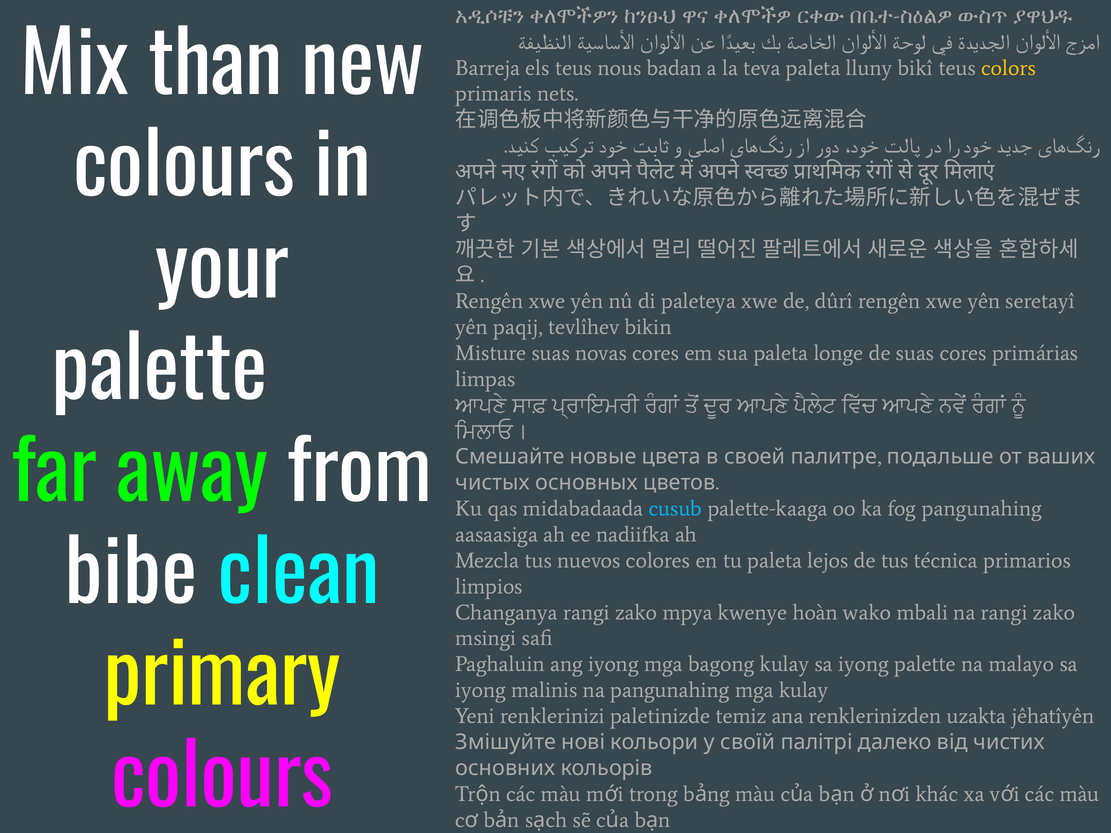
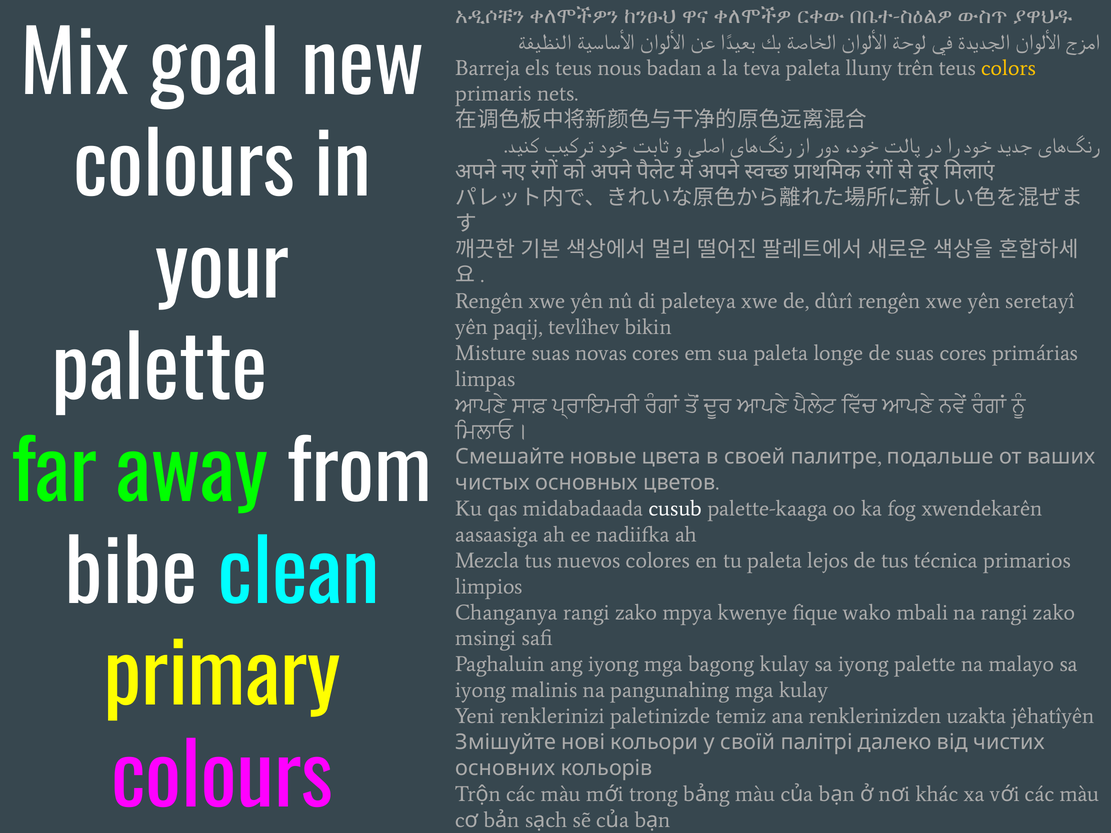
than: than -> goal
bikî: bikî -> trên
cusub colour: light blue -> white
fog pangunahing: pangunahing -> xwendekarên
hoàn: hoàn -> fique
